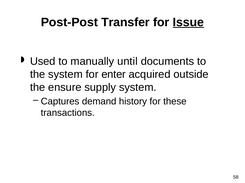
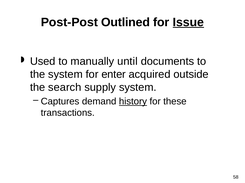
Transfer: Transfer -> Outlined
ensure: ensure -> search
history underline: none -> present
